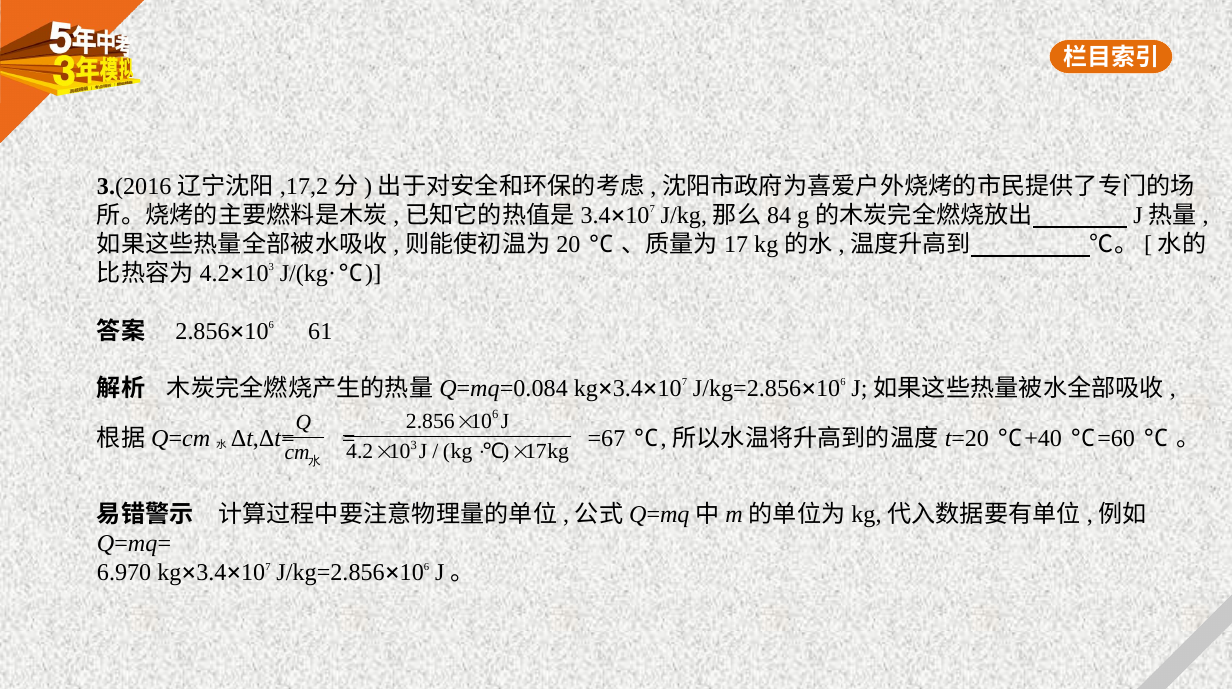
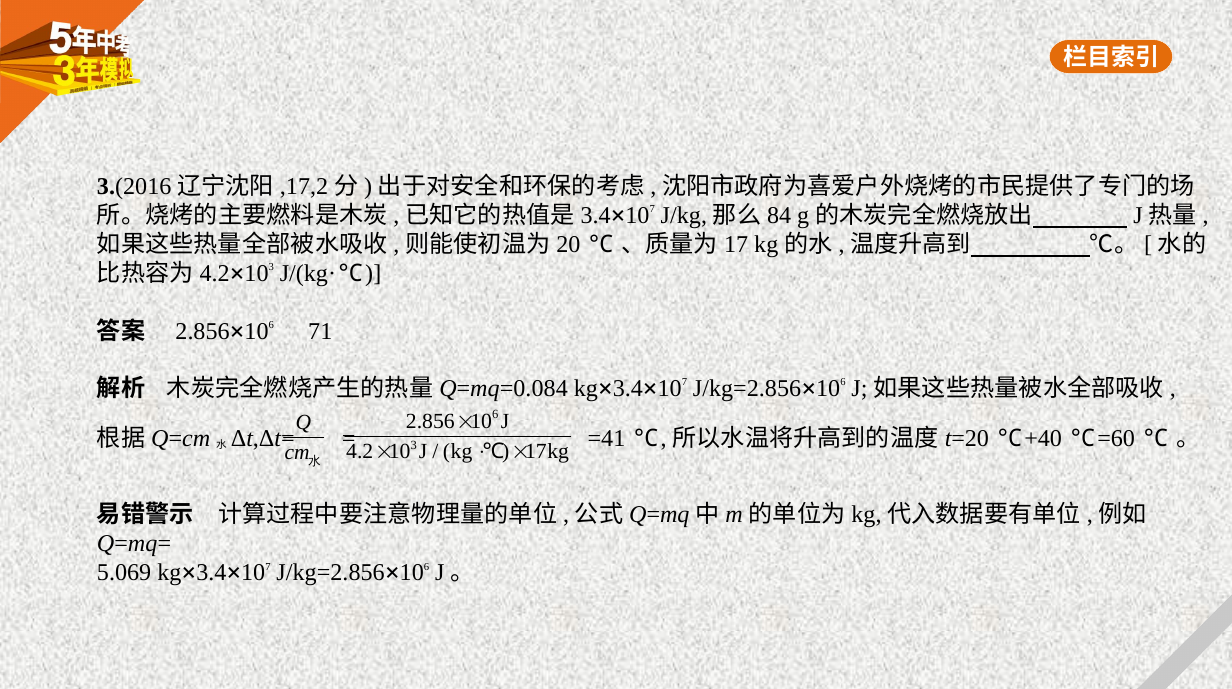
61: 61 -> 71
=67: =67 -> =41
6.970: 6.970 -> 5.069
